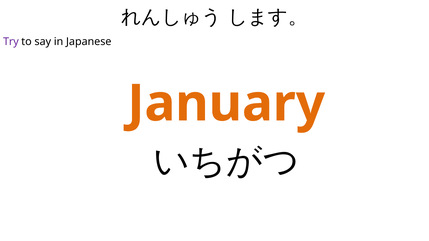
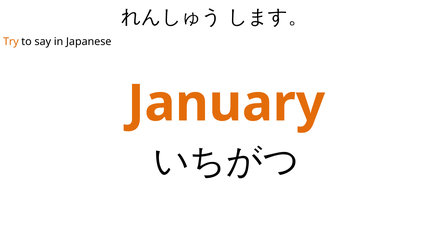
Try colour: purple -> orange
